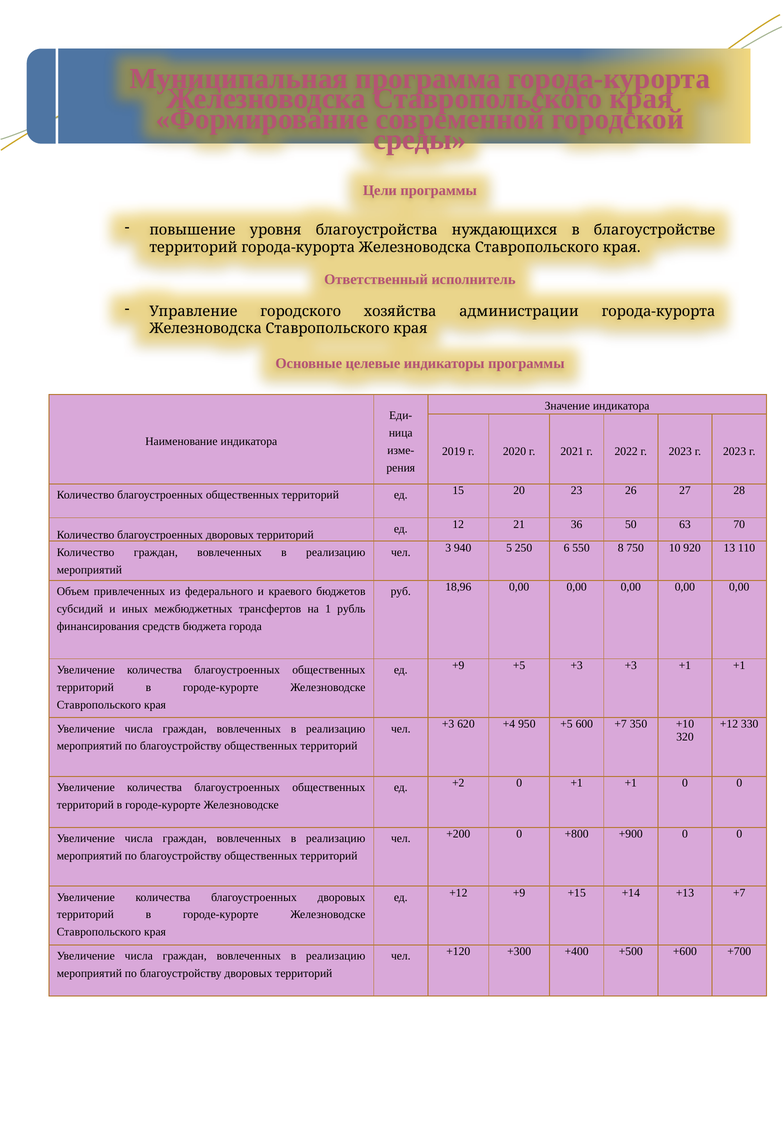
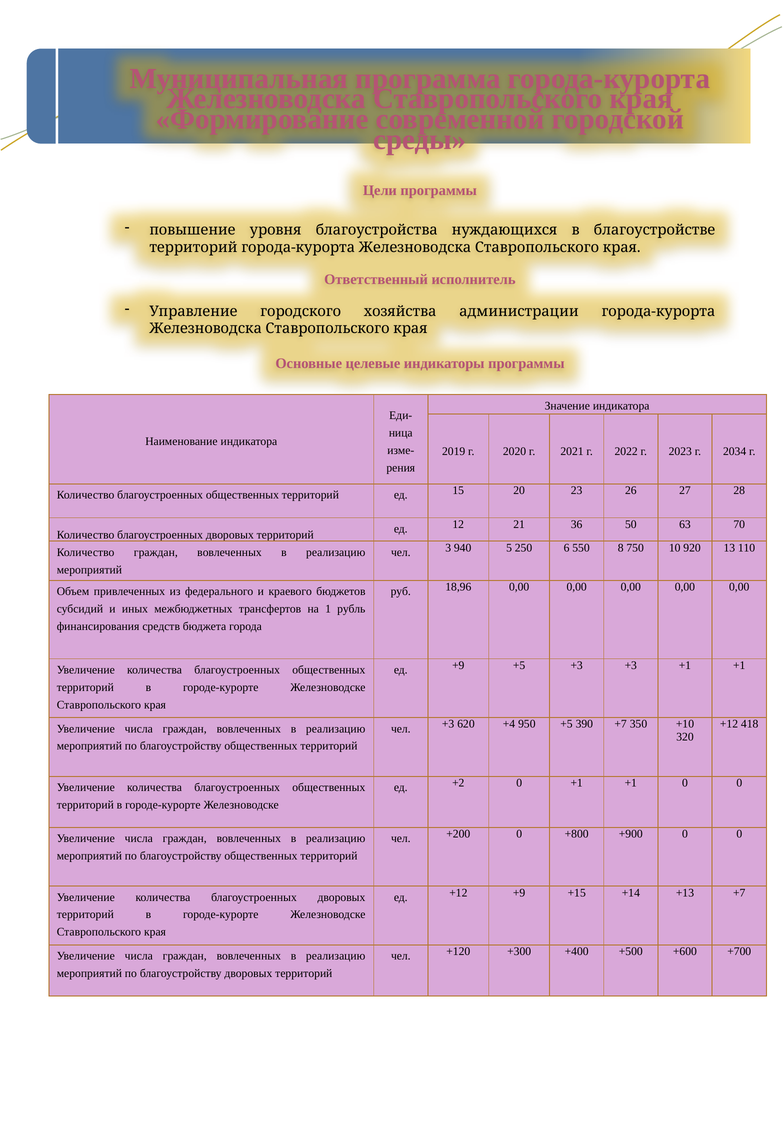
2023 г 2023: 2023 -> 2034
330: 330 -> 418
600: 600 -> 390
